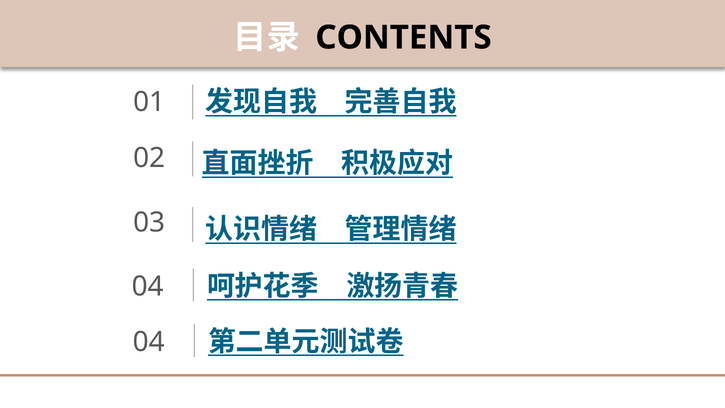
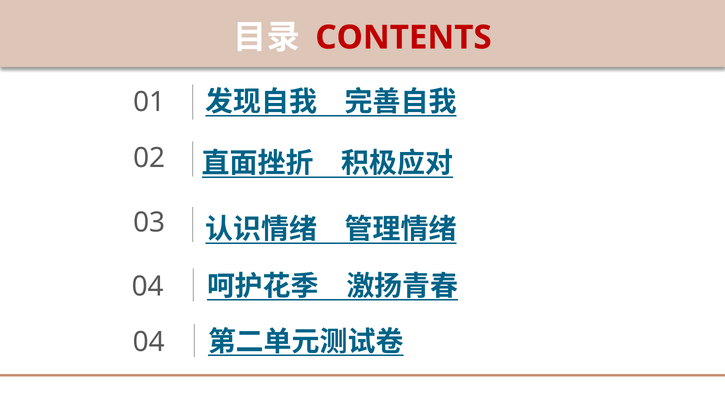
CONTENTS colour: black -> red
